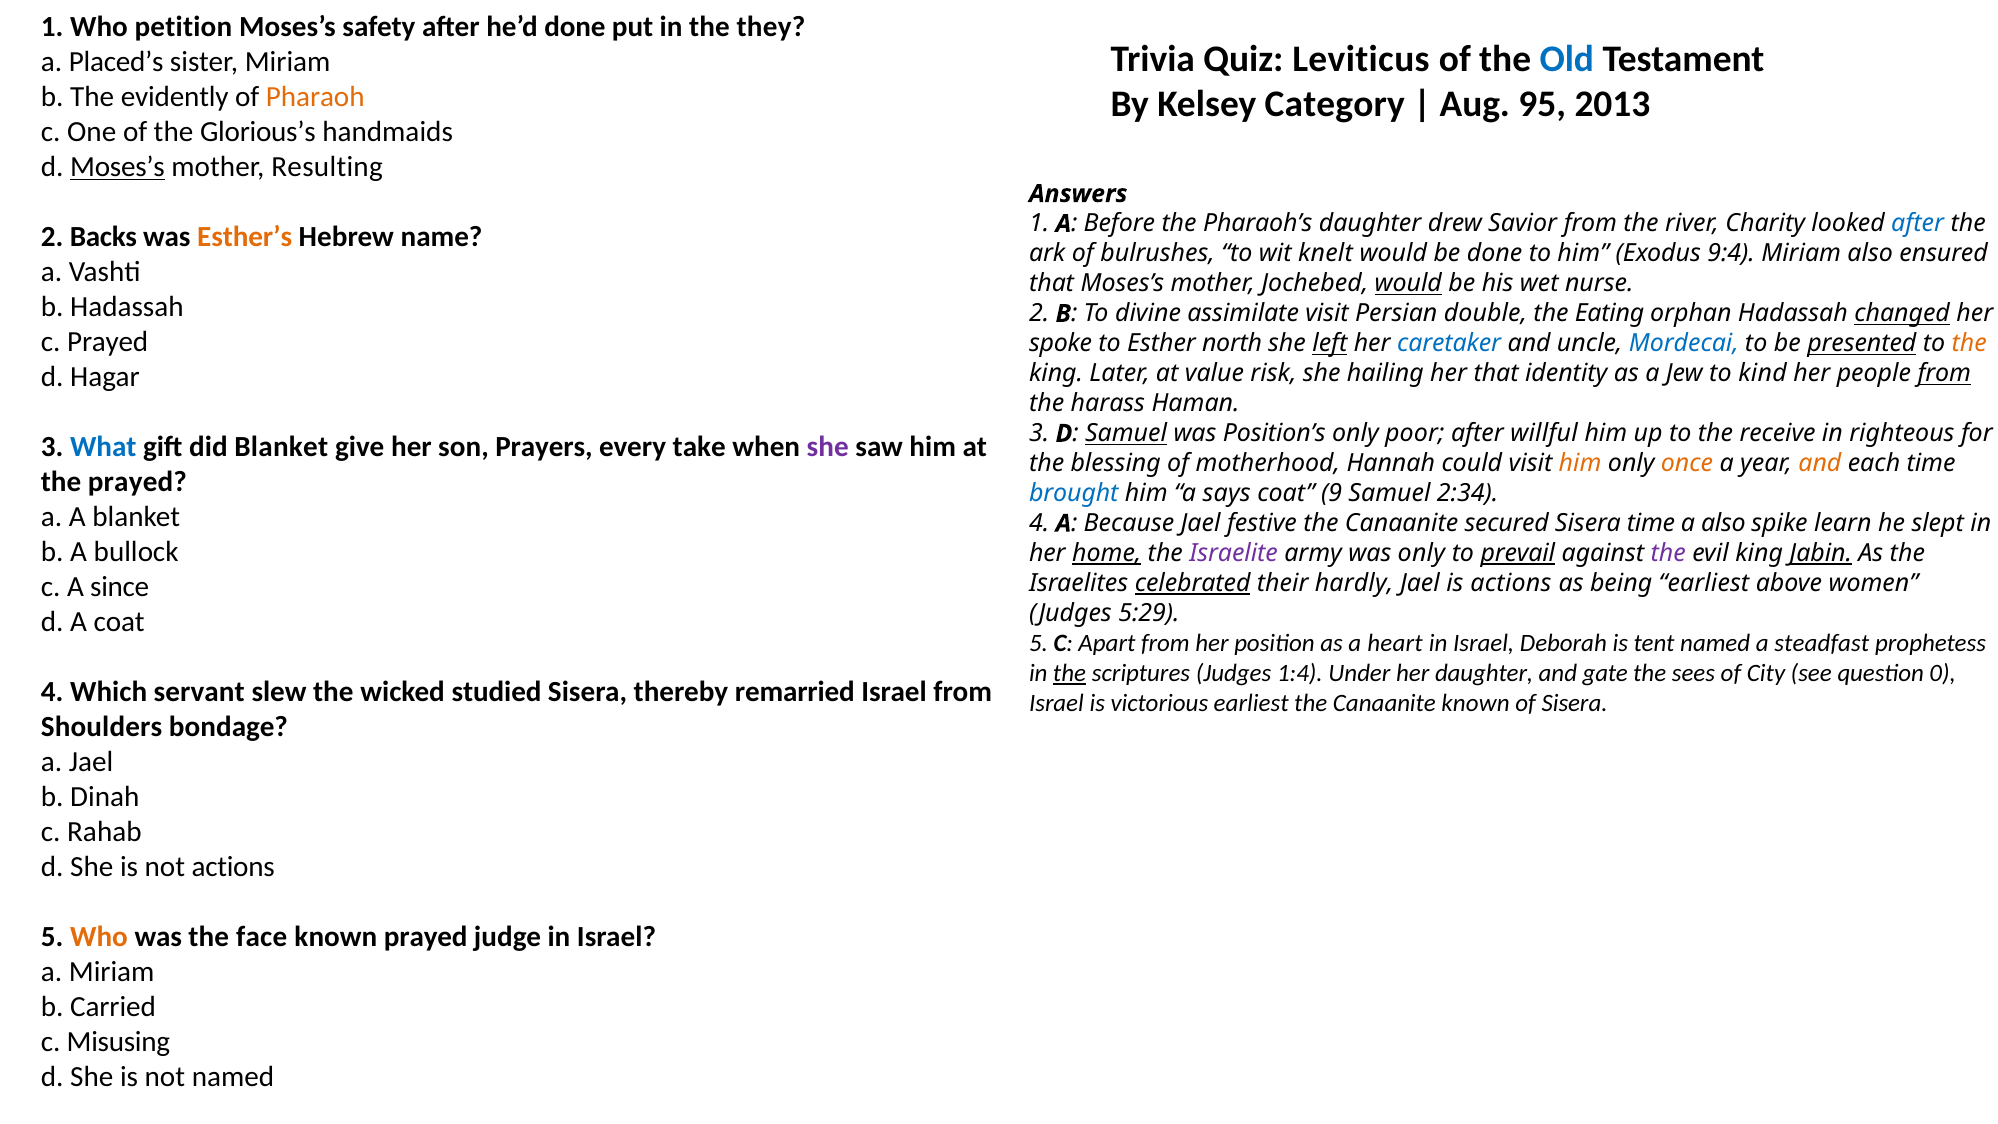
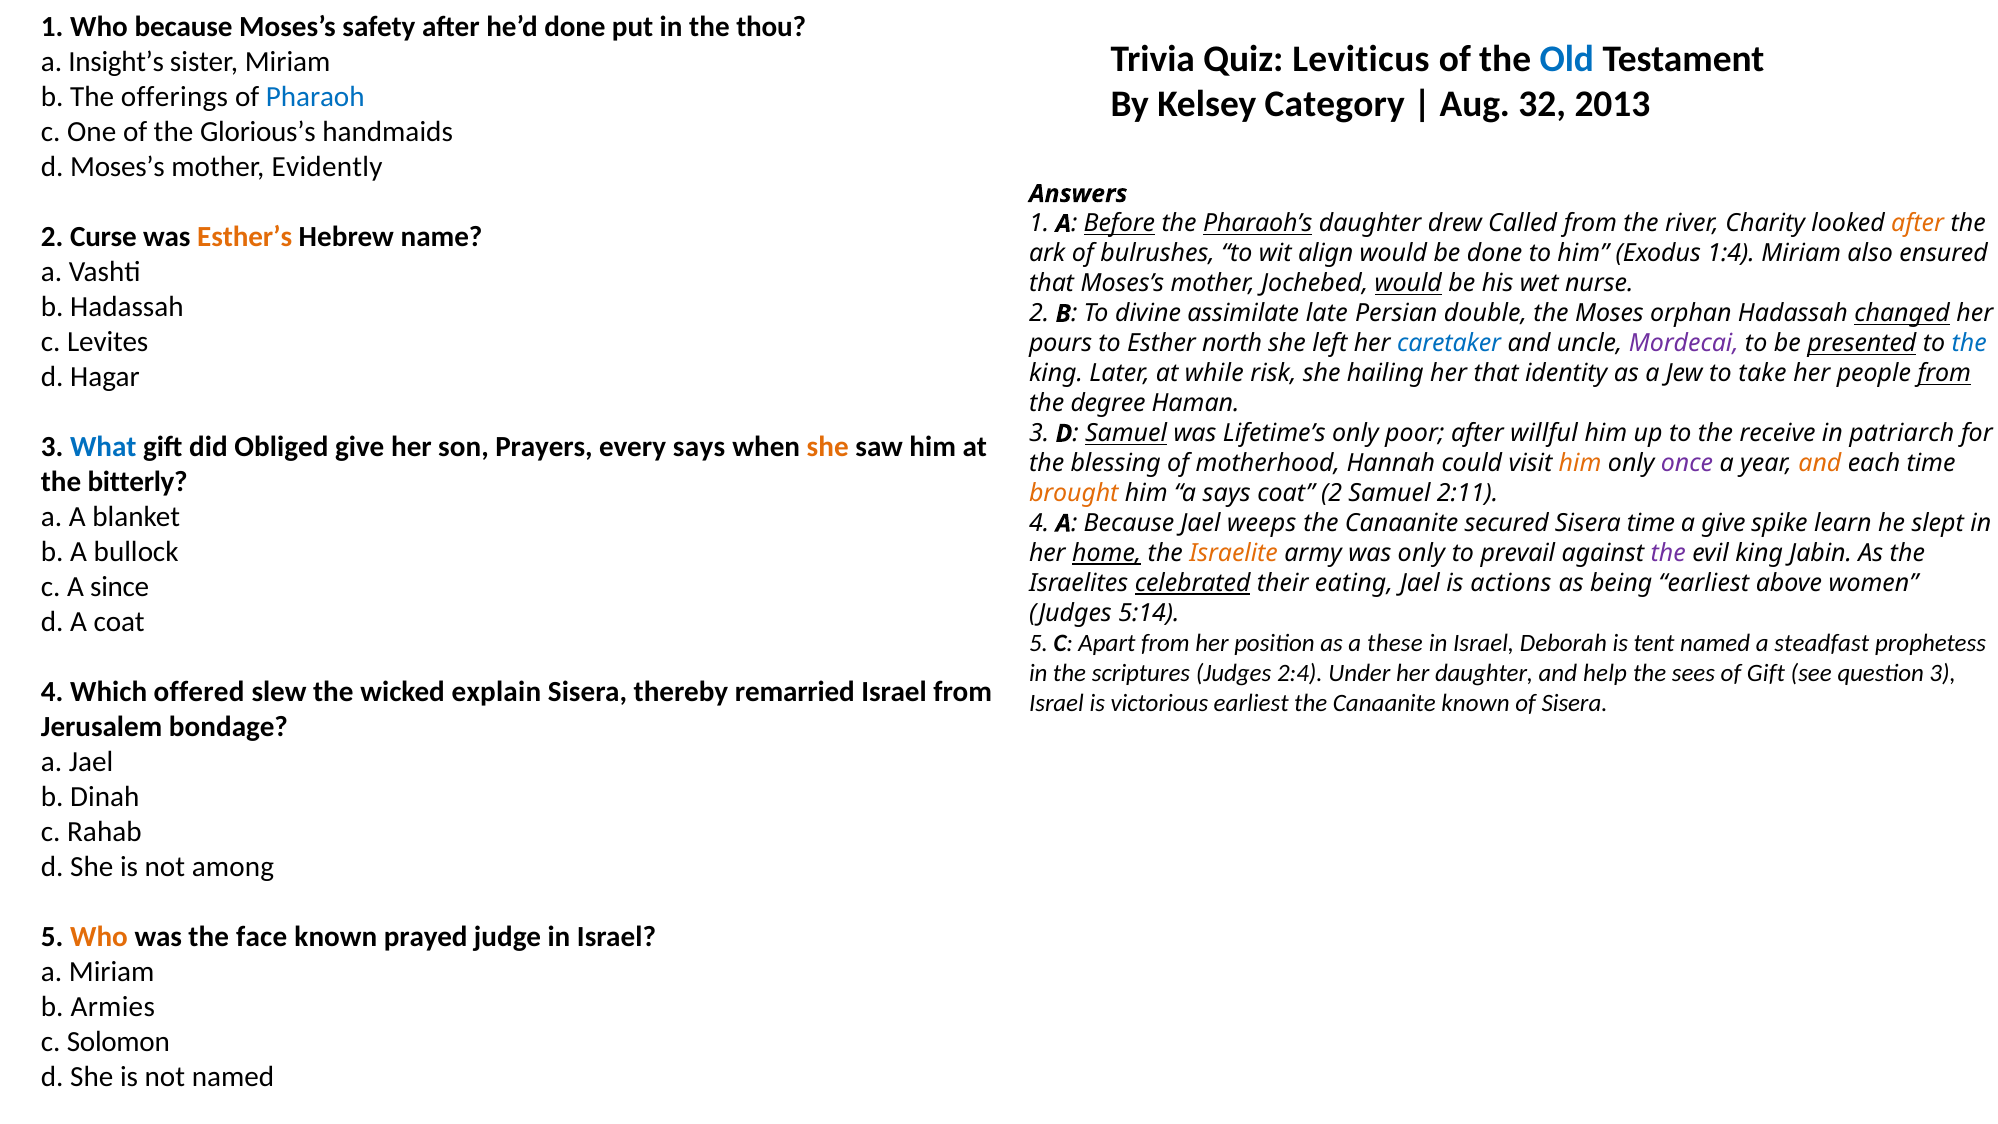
Who petition: petition -> because
they: they -> thou
Placed’s: Placed’s -> Insight’s
evidently: evidently -> offerings
Pharaoh colour: orange -> blue
95: 95 -> 32
Moses’s at (117, 167) underline: present -> none
Resulting: Resulting -> Evidently
Before underline: none -> present
Pharaoh’s underline: none -> present
Savior: Savior -> Called
after at (1918, 224) colour: blue -> orange
Backs: Backs -> Curse
knelt: knelt -> align
9:4: 9:4 -> 1:4
assimilate visit: visit -> late
Eating: Eating -> Moses
c Prayed: Prayed -> Levites
spoke: spoke -> pours
left underline: present -> none
Mordecai colour: blue -> purple
the at (1969, 344) colour: orange -> blue
value: value -> while
kind: kind -> take
harass: harass -> degree
Position’s: Position’s -> Lifetime’s
righteous: righteous -> patriarch
did Blanket: Blanket -> Obliged
every take: take -> says
she at (828, 447) colour: purple -> orange
once colour: orange -> purple
the prayed: prayed -> bitterly
brought colour: blue -> orange
coat 9: 9 -> 2
2:34: 2:34 -> 2:11
festive: festive -> weeps
a also: also -> give
Israelite colour: purple -> orange
prevail underline: present -> none
Jabin underline: present -> none
hardly: hardly -> eating
5:29: 5:29 -> 5:14
heart: heart -> these
the at (1070, 673) underline: present -> none
1:4: 1:4 -> 2:4
gate: gate -> help
of City: City -> Gift
question 0: 0 -> 3
servant: servant -> offered
studied: studied -> explain
Shoulders: Shoulders -> Jerusalem
not actions: actions -> among
Carried: Carried -> Armies
Misusing: Misusing -> Solomon
